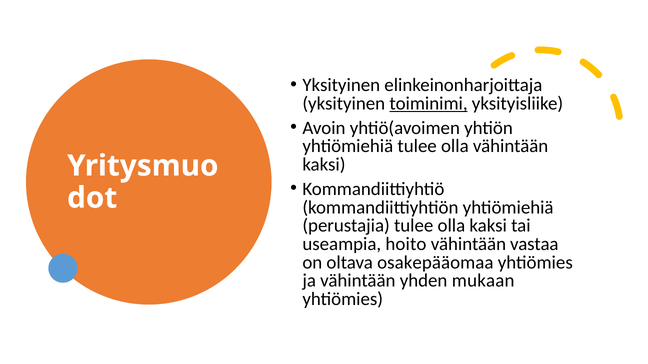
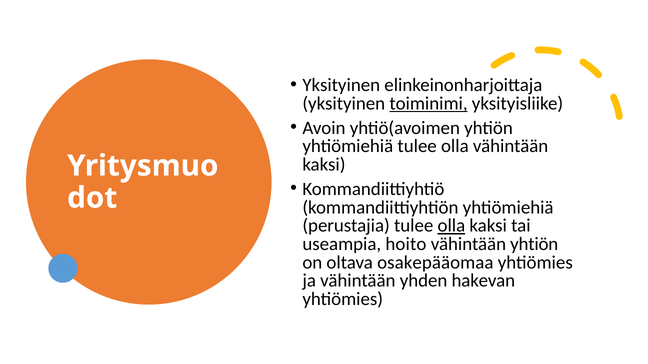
olla at (451, 226) underline: none -> present
vähintään vastaa: vastaa -> yhtiön
mukaan: mukaan -> hakevan
